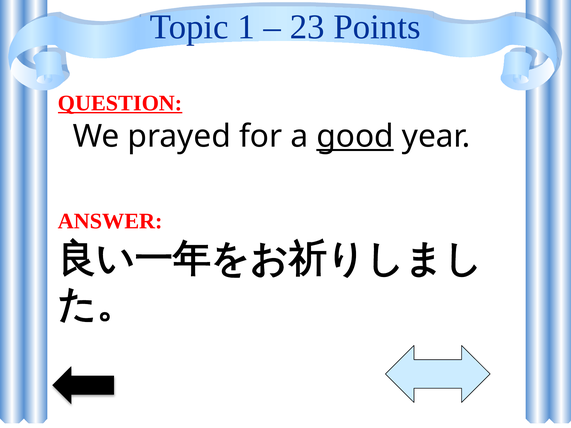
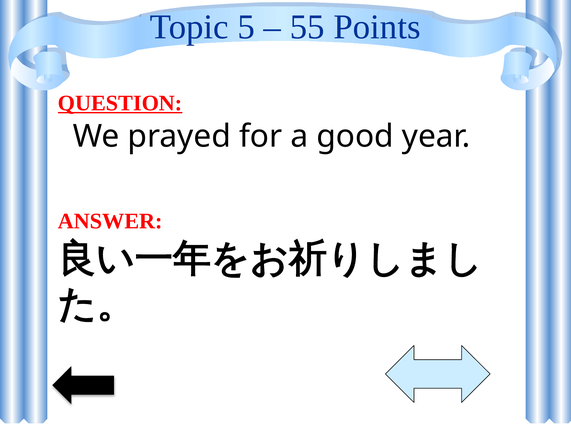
1: 1 -> 5
23: 23 -> 55
good underline: present -> none
